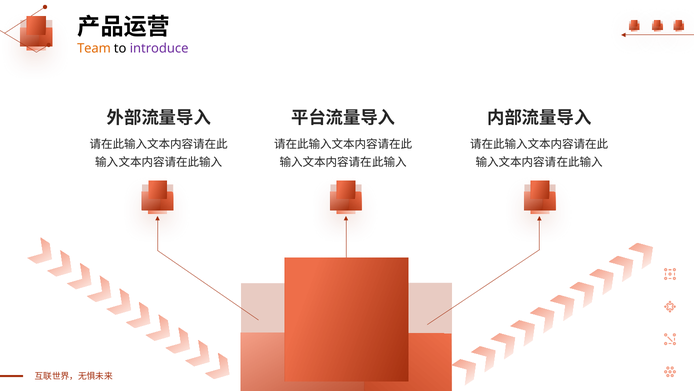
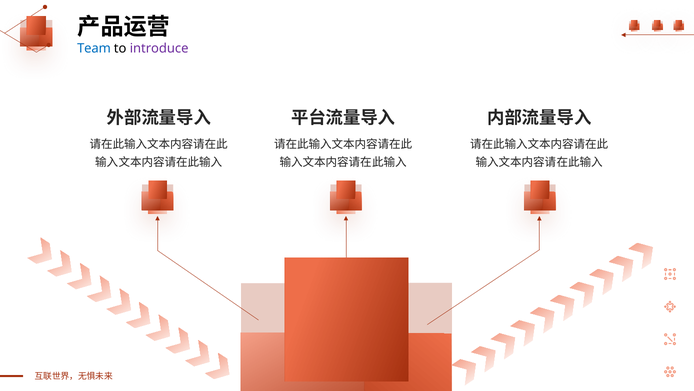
Team colour: orange -> blue
